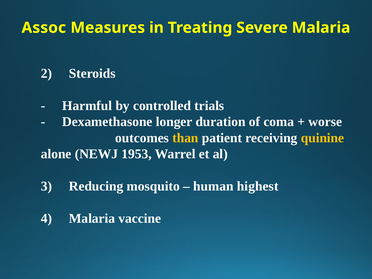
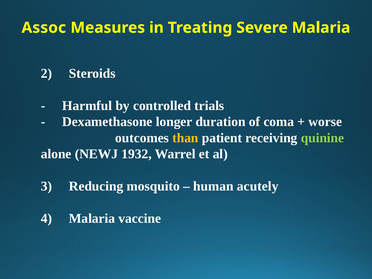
quinine colour: yellow -> light green
1953: 1953 -> 1932
highest: highest -> acutely
